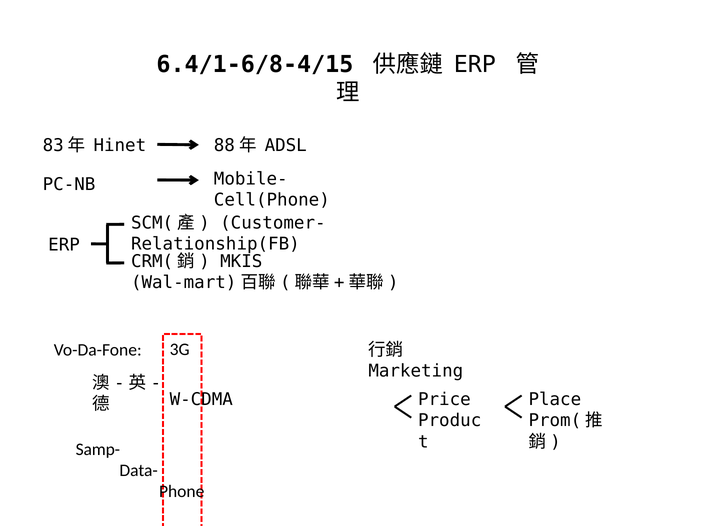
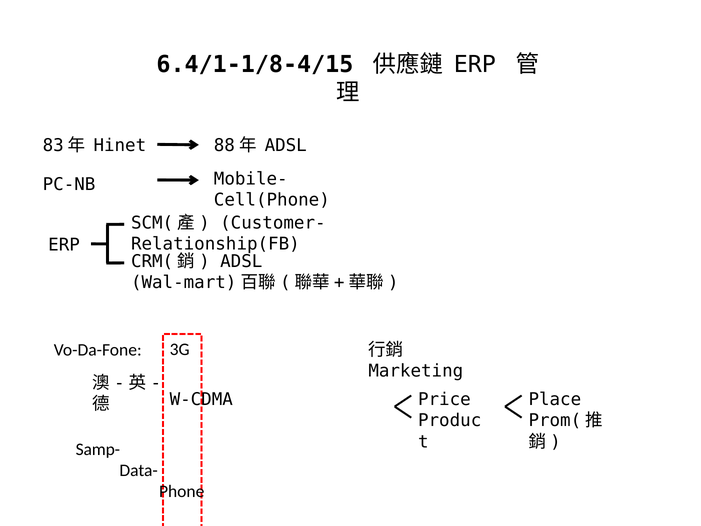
6.4/1-6/8-4/15: 6.4/1-6/8-4/15 -> 6.4/1-1/8-4/15
MKIS at (241, 261): MKIS -> ADSL
